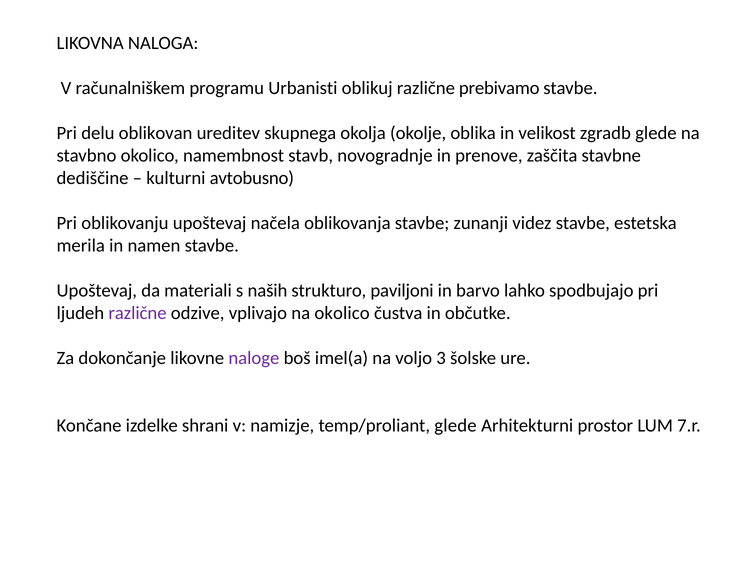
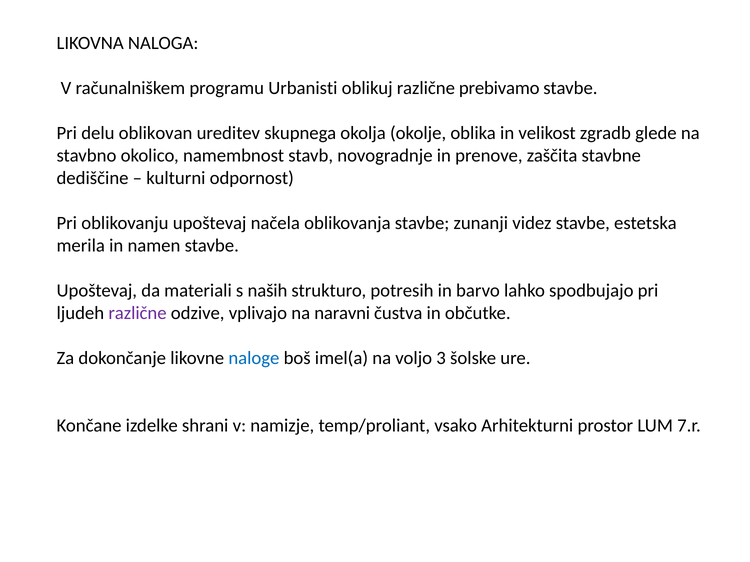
avtobusno: avtobusno -> odpornost
paviljoni: paviljoni -> potresih
na okolico: okolico -> naravni
naloge colour: purple -> blue
temp/proliant glede: glede -> vsako
